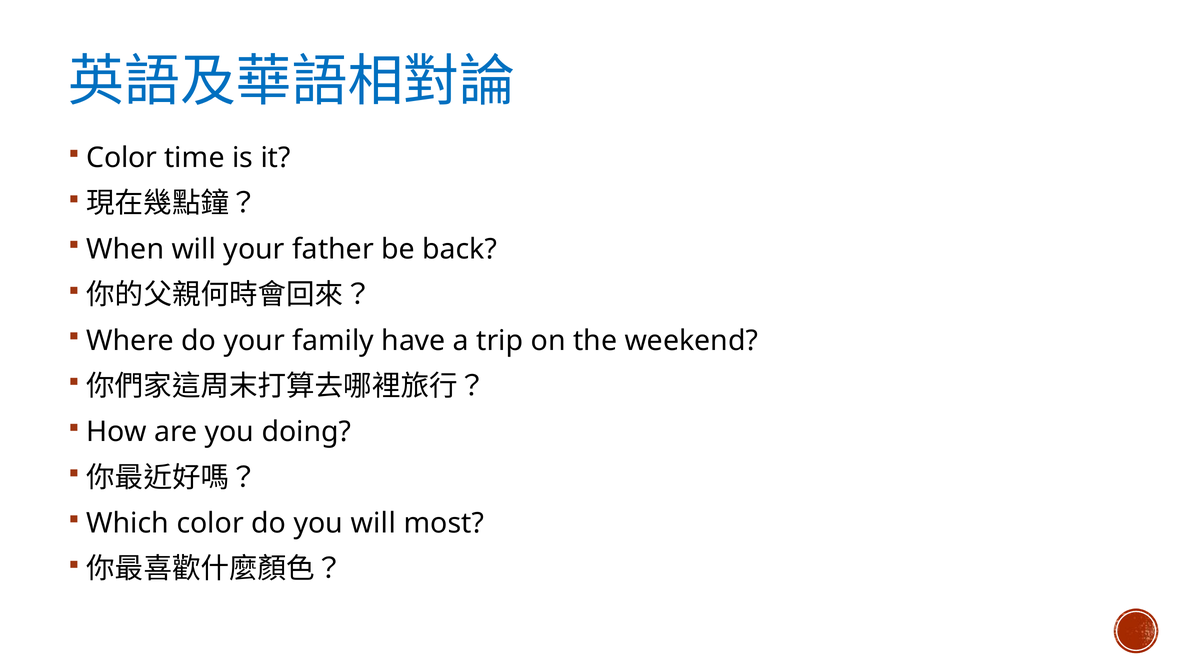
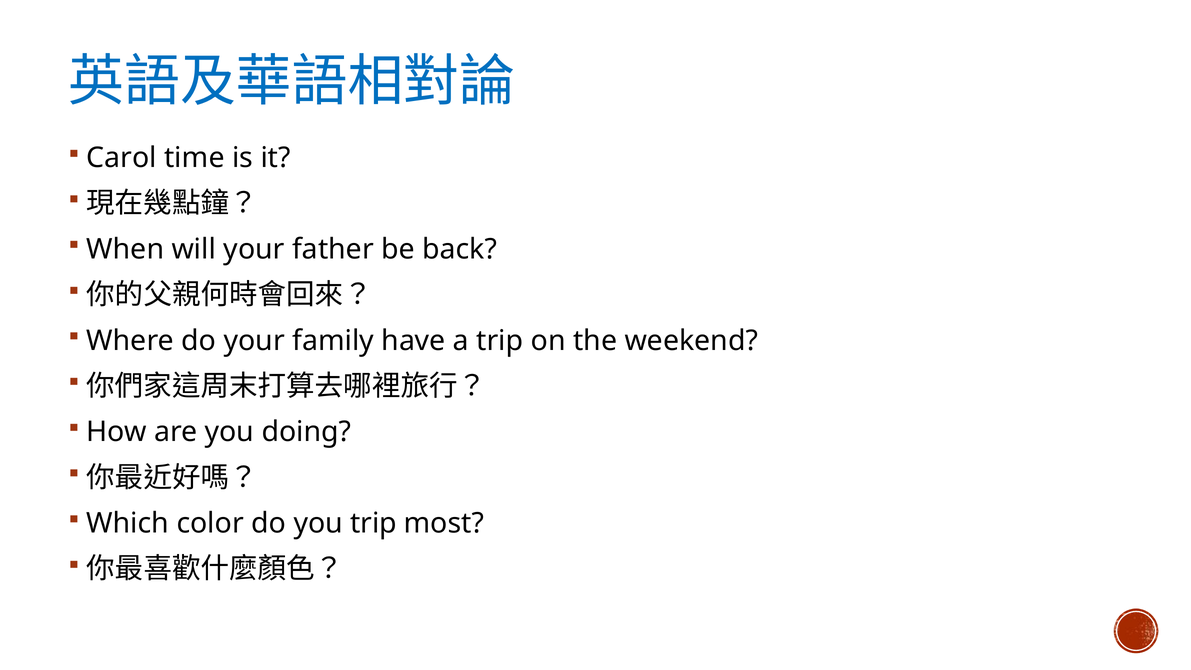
Color at (122, 158): Color -> Carol
you will: will -> trip
